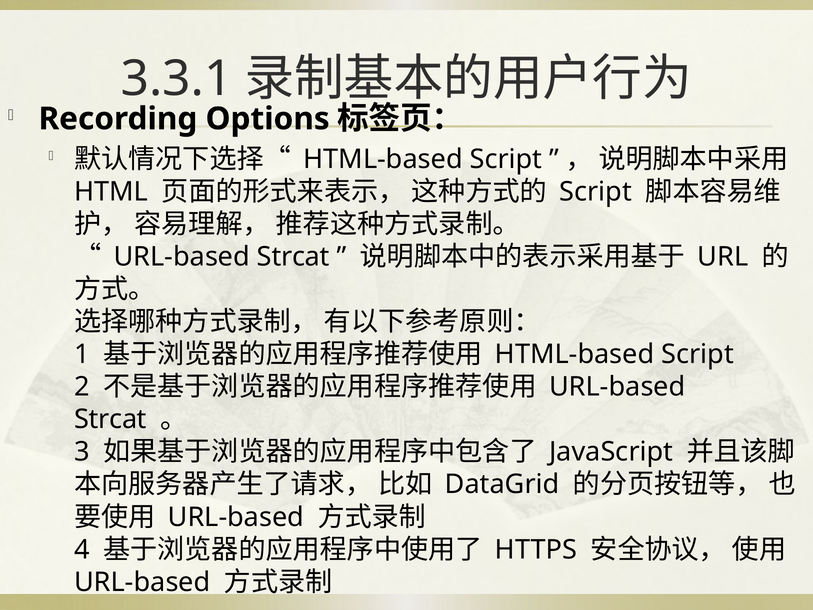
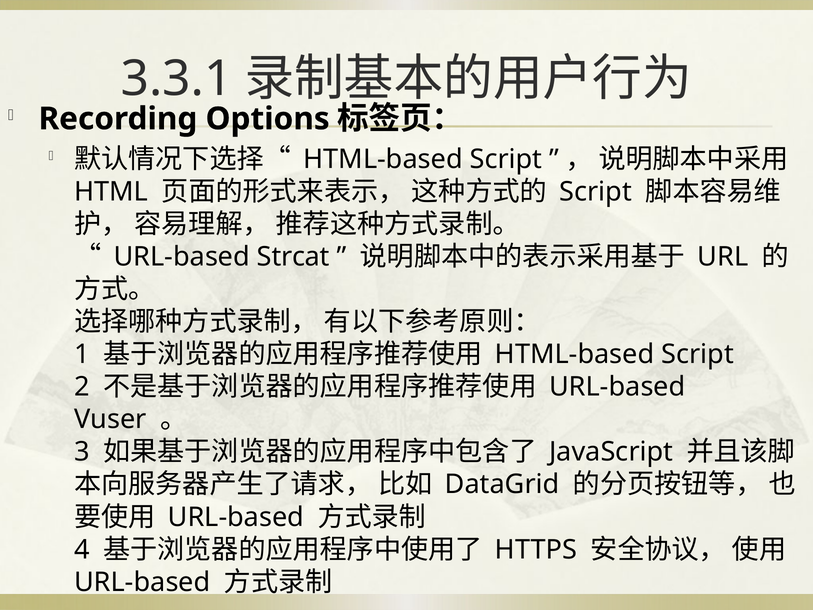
Strcat at (110, 419): Strcat -> Vuser
